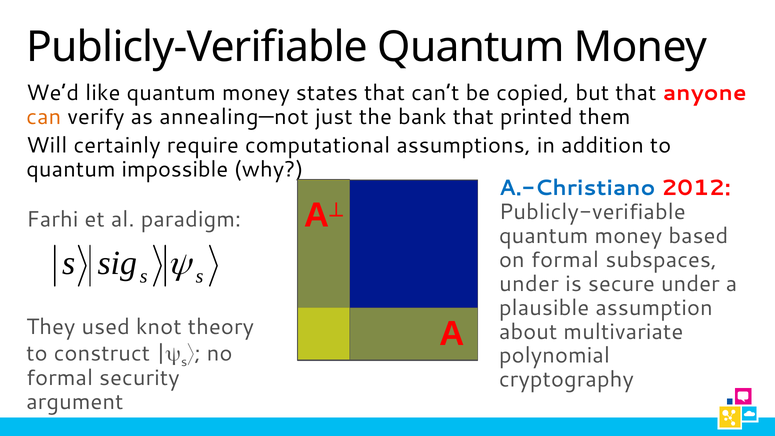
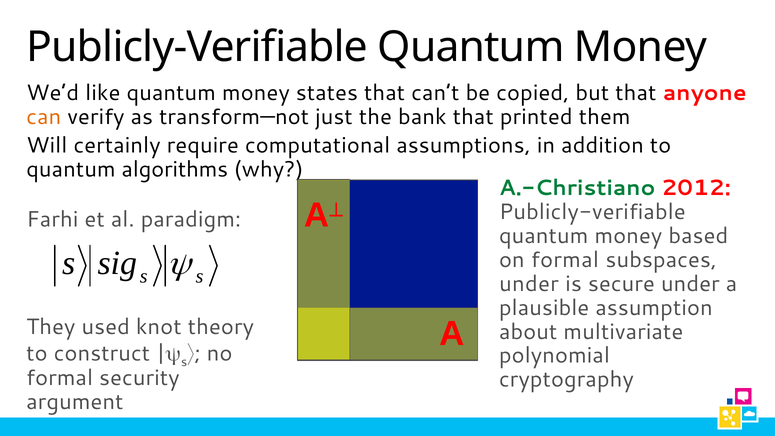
annealing—not: annealing—not -> transform—not
impossible: impossible -> algorithms
A.-Christiano colour: blue -> green
